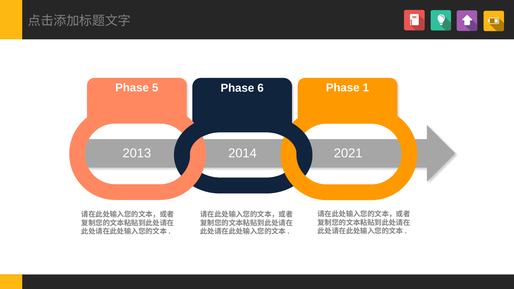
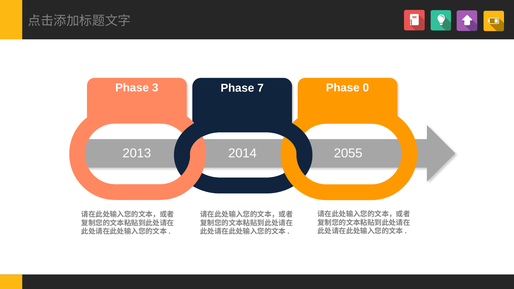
5: 5 -> 3
6: 6 -> 7
1: 1 -> 0
2021: 2021 -> 2055
